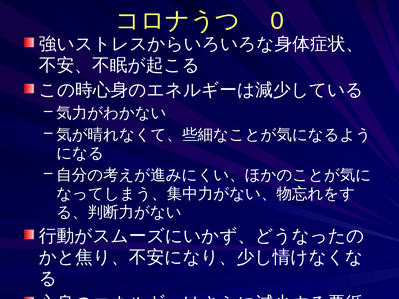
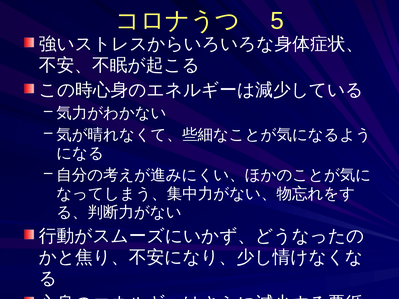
0: 0 -> 5
